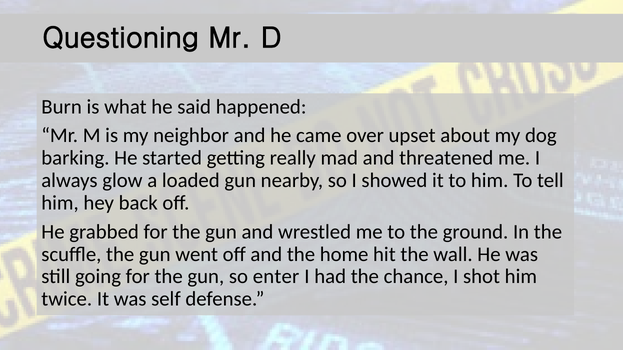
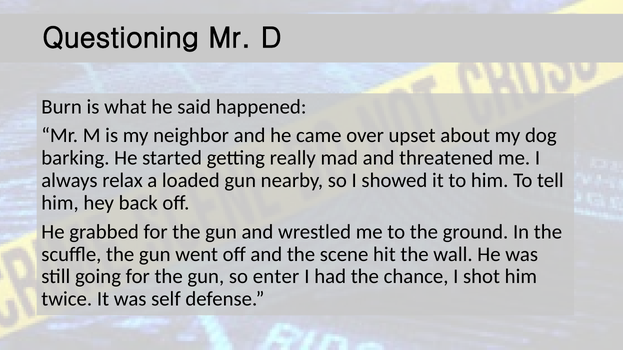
glow: glow -> relax
home: home -> scene
